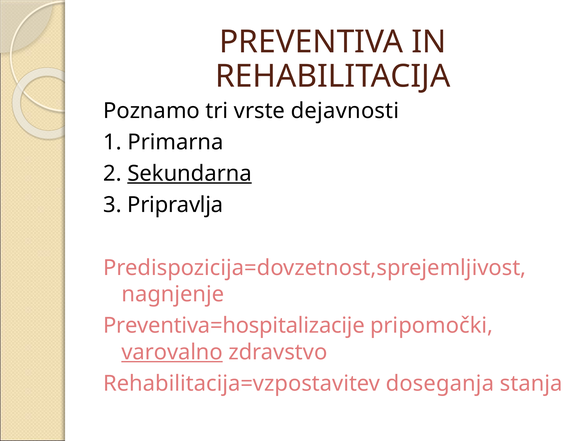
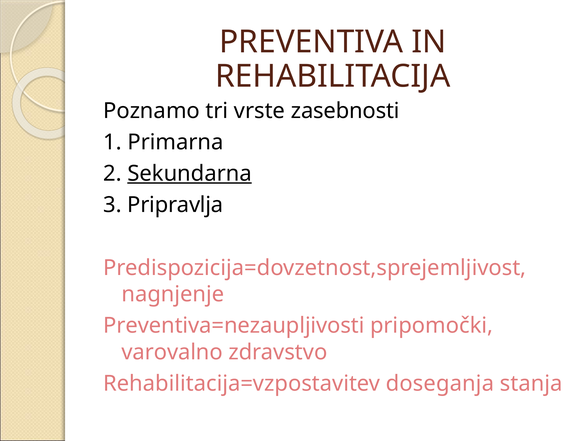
dejavnosti: dejavnosti -> zasebnosti
Preventiva=hospitalizacije: Preventiva=hospitalizacije -> Preventiva=nezaupljivosti
varovalno underline: present -> none
